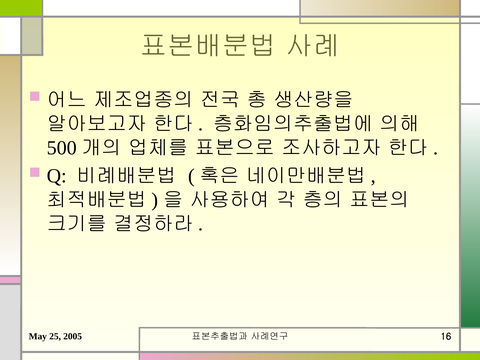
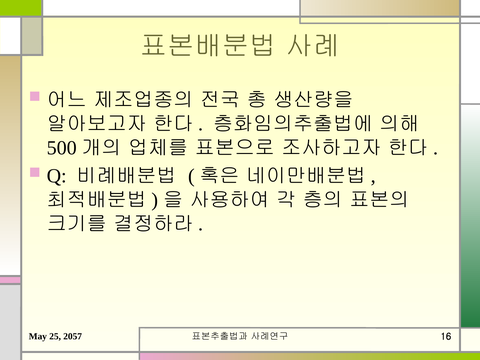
2005: 2005 -> 2057
